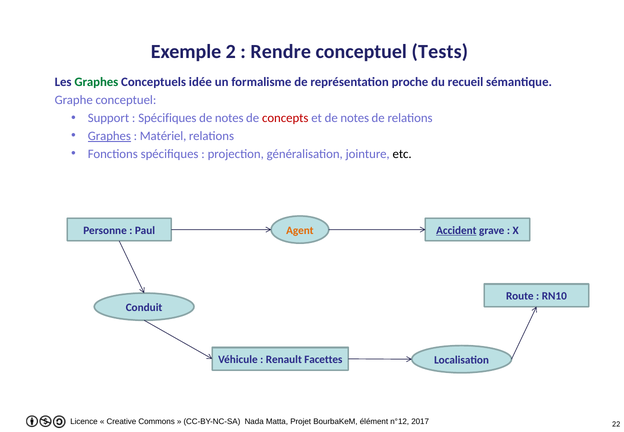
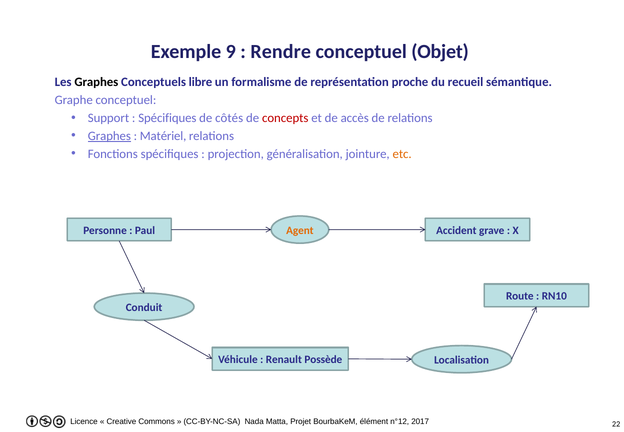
2: 2 -> 9
Tests: Tests -> Objet
Graphes at (96, 82) colour: green -> black
idée: idée -> libre
notes at (229, 118): notes -> côtés
et de notes: notes -> accès
etc colour: black -> orange
Accident underline: present -> none
Facettes: Facettes -> Possède
